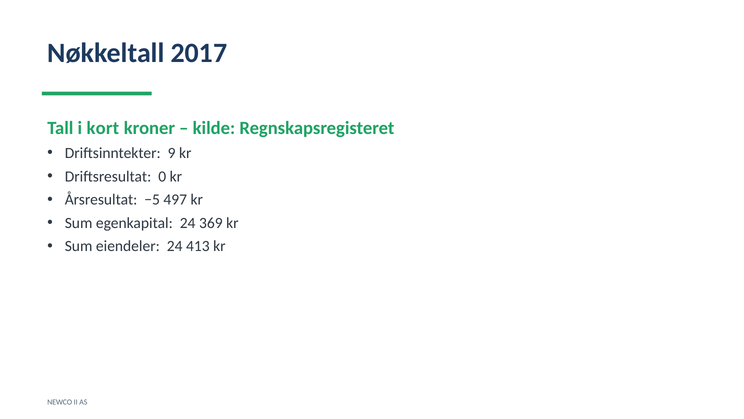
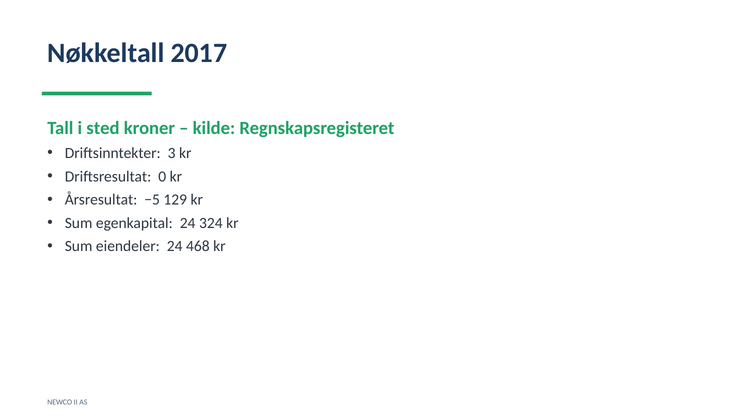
kort: kort -> sted
9: 9 -> 3
497: 497 -> 129
369: 369 -> 324
413: 413 -> 468
